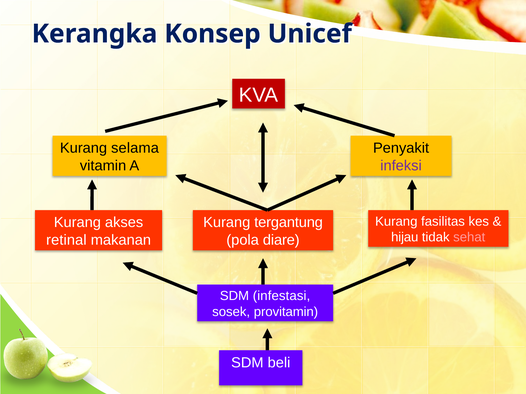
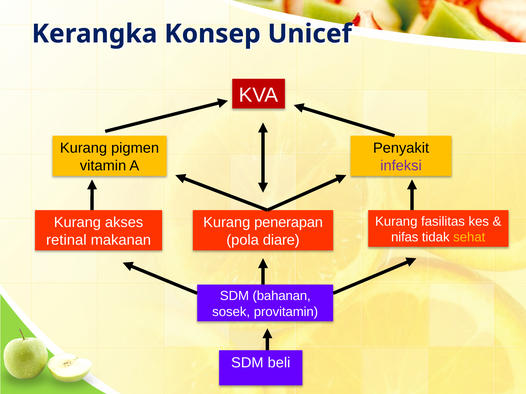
selama: selama -> pigmen
tergantung: tergantung -> penerapan
hijau: hijau -> nifas
sehat colour: pink -> yellow
infestasi: infestasi -> bahanan
